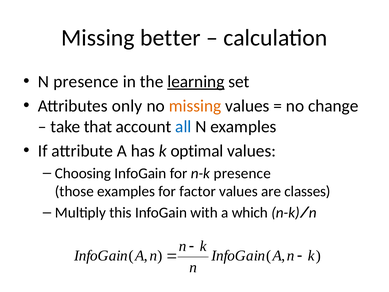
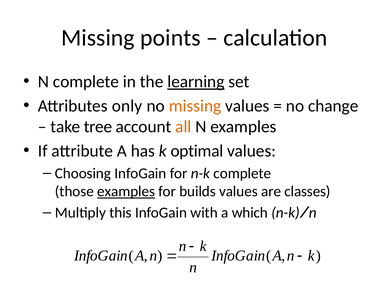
better: better -> points
N presence: presence -> complete
that: that -> tree
all colour: blue -> orange
n-k presence: presence -> complete
examples at (126, 191) underline: none -> present
factor: factor -> builds
